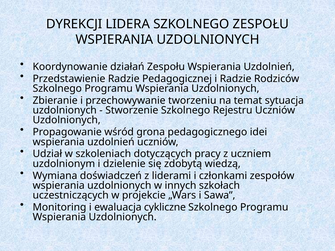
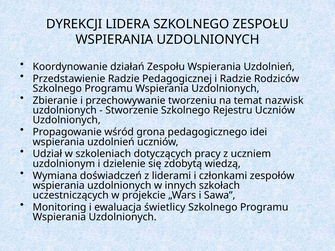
sytuacja: sytuacja -> nazwisk
cykliczne: cykliczne -> świetlicy
